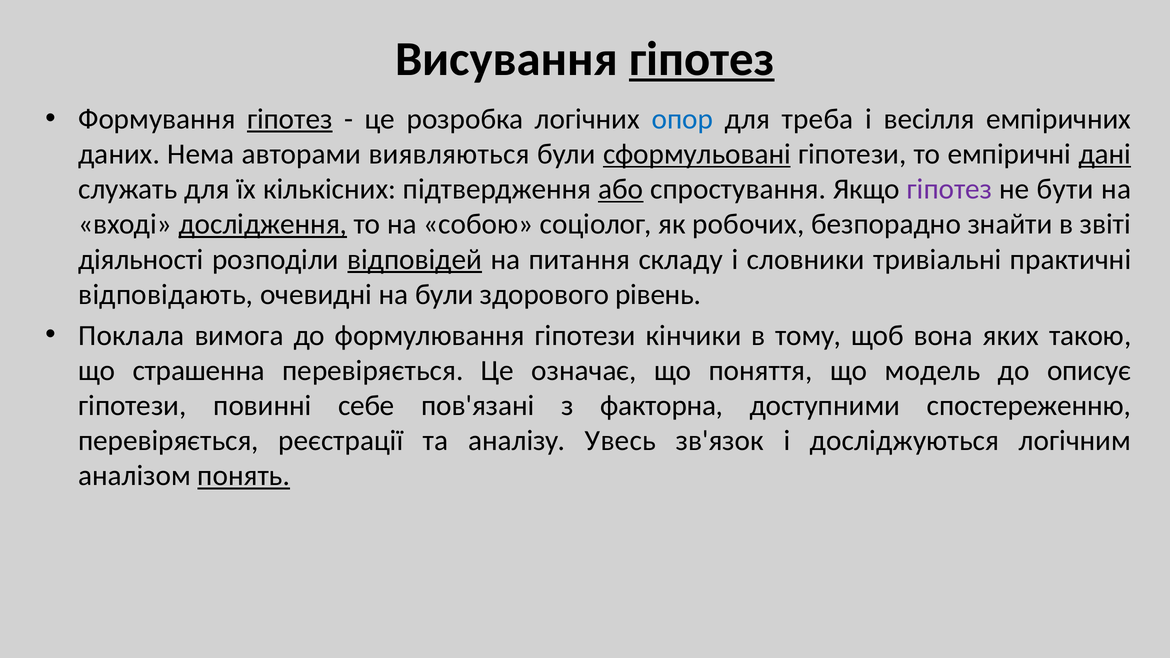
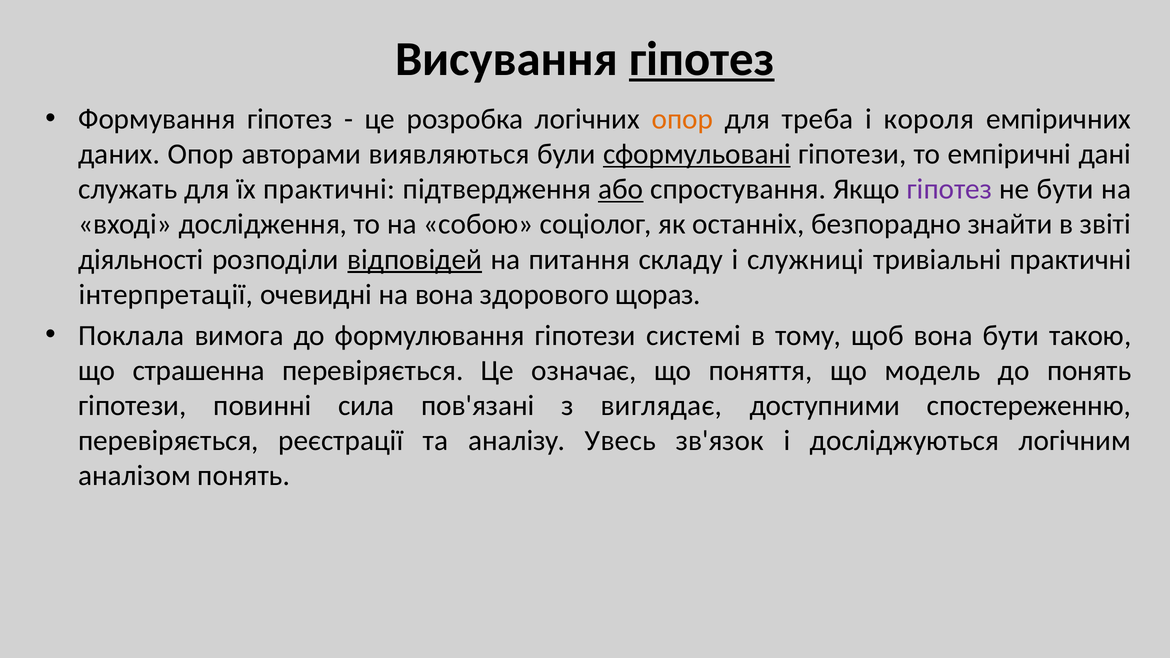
гіпотез at (290, 119) underline: present -> none
опор at (682, 119) colour: blue -> orange
весілля: весілля -> короля
даних Нема: Нема -> Опор
дані underline: present -> none
їх кількісних: кількісних -> практичні
дослідження underline: present -> none
робочих: робочих -> останніх
словники: словники -> служниці
відповідають: відповідають -> інтерпретації
на були: були -> вона
рівень: рівень -> щораз
кінчики: кінчики -> системі
вона яких: яких -> бути
до описує: описує -> понять
себе: себе -> сила
факторна: факторна -> виглядає
понять at (244, 476) underline: present -> none
